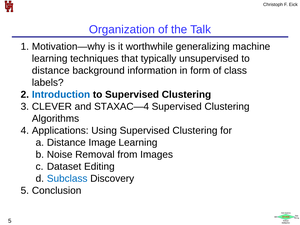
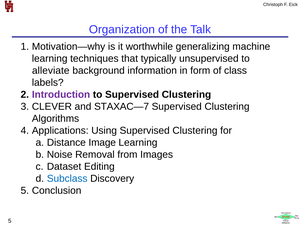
distance at (51, 71): distance -> alleviate
Introduction colour: blue -> purple
STAXAC—4: STAXAC—4 -> STAXAC—7
